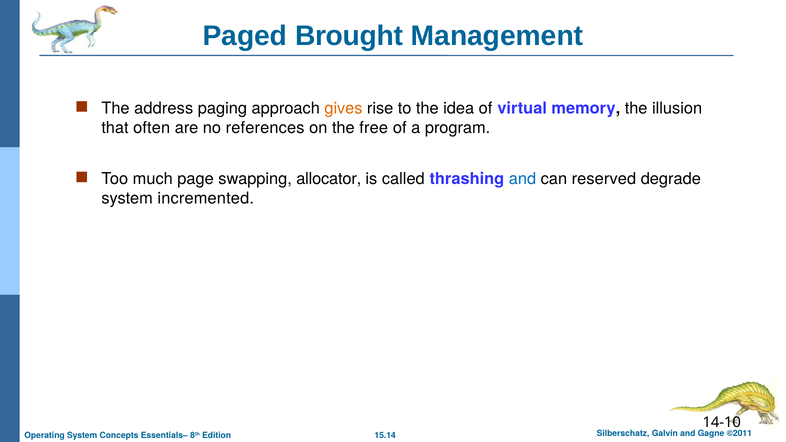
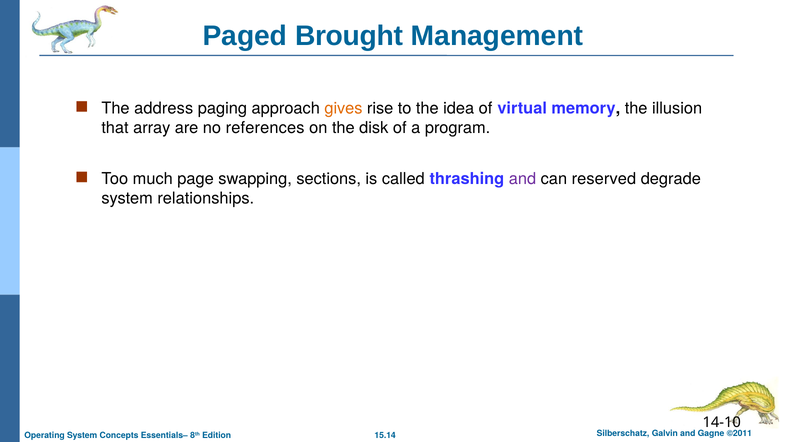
often: often -> array
free: free -> disk
allocator: allocator -> sections
and at (522, 179) colour: blue -> purple
incremented: incremented -> relationships
